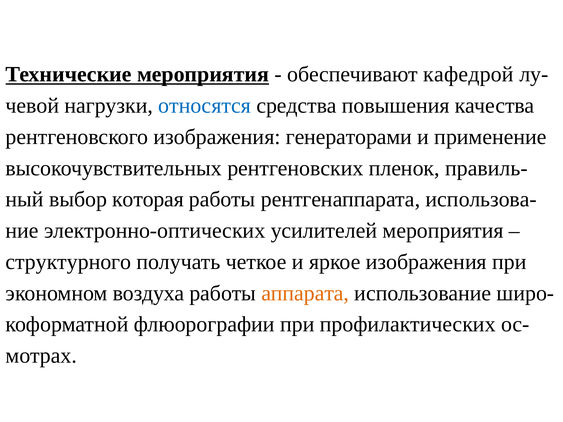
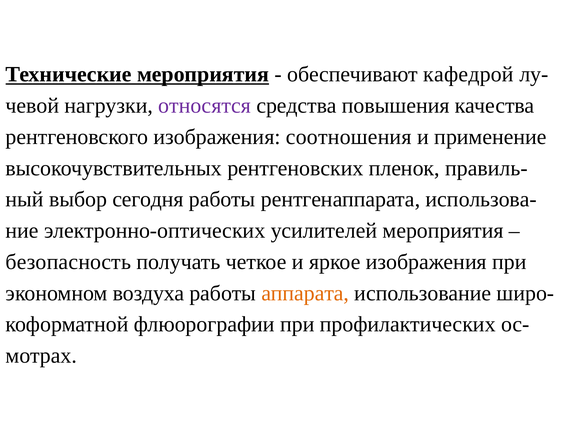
относятся colour: blue -> purple
генераторами: генераторами -> соотношения
которая: которая -> сегодня
структурного: структурного -> безопасность
